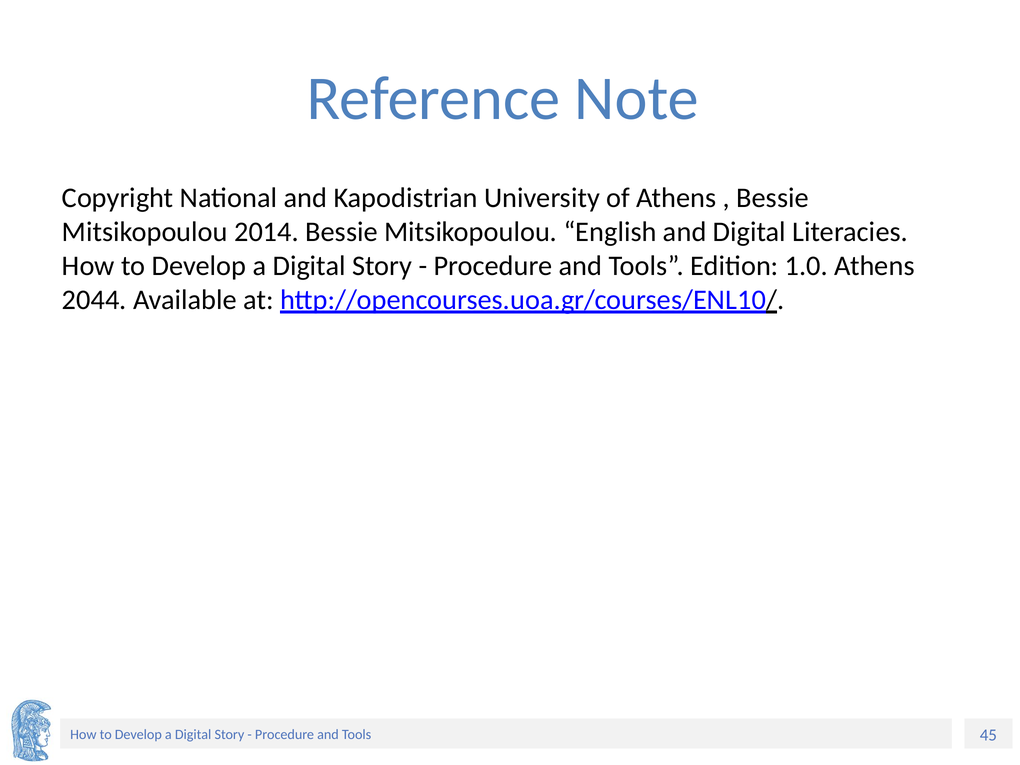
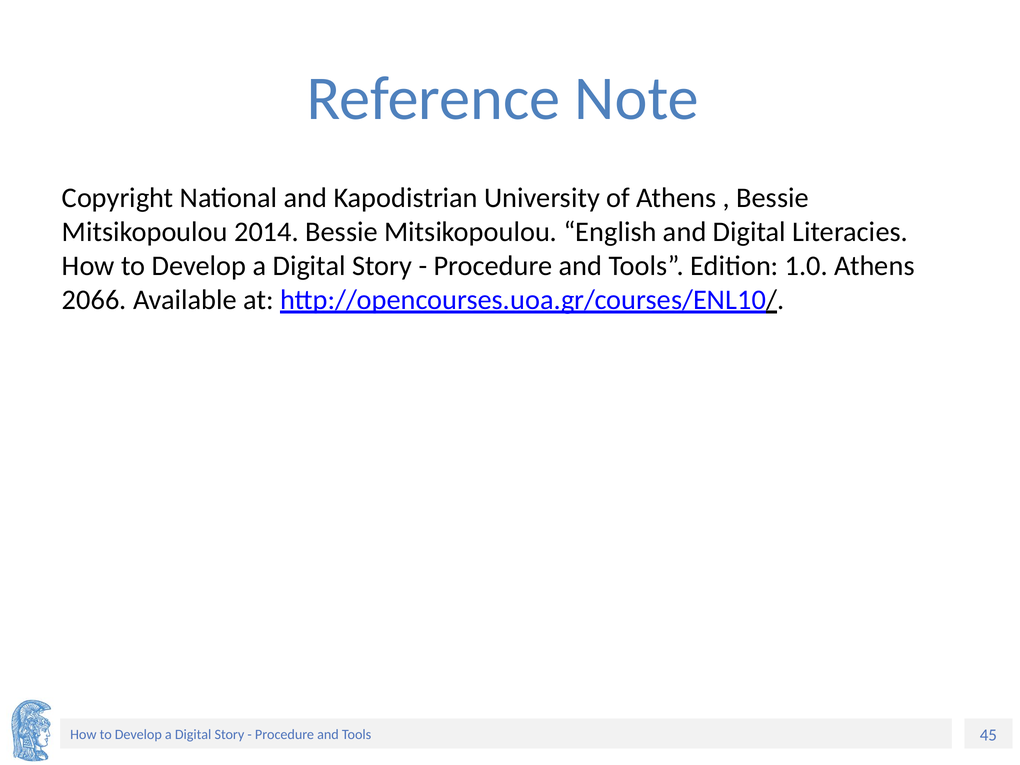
2044: 2044 -> 2066
